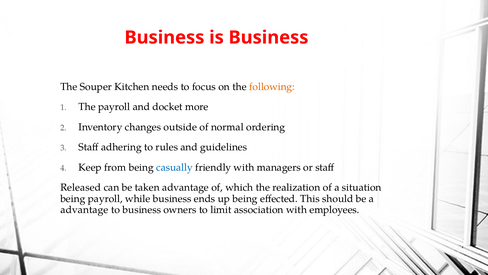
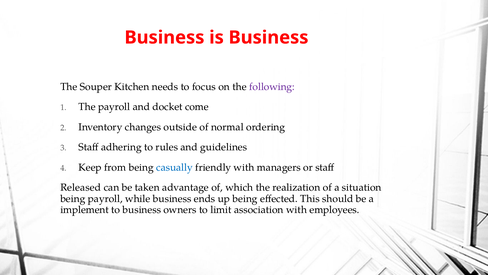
following colour: orange -> purple
more: more -> come
advantage at (84, 209): advantage -> implement
